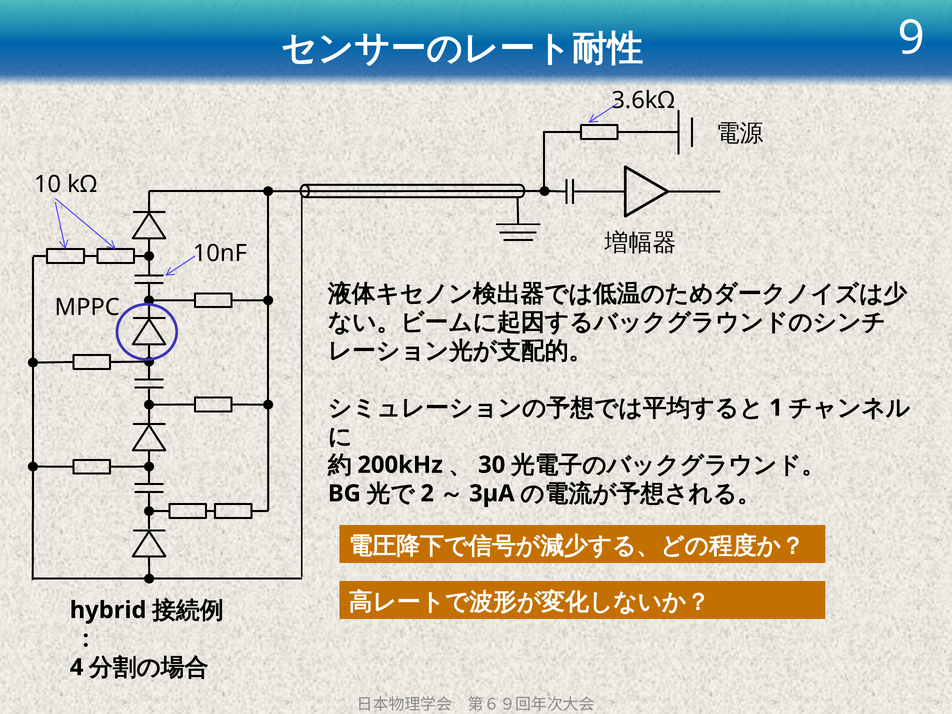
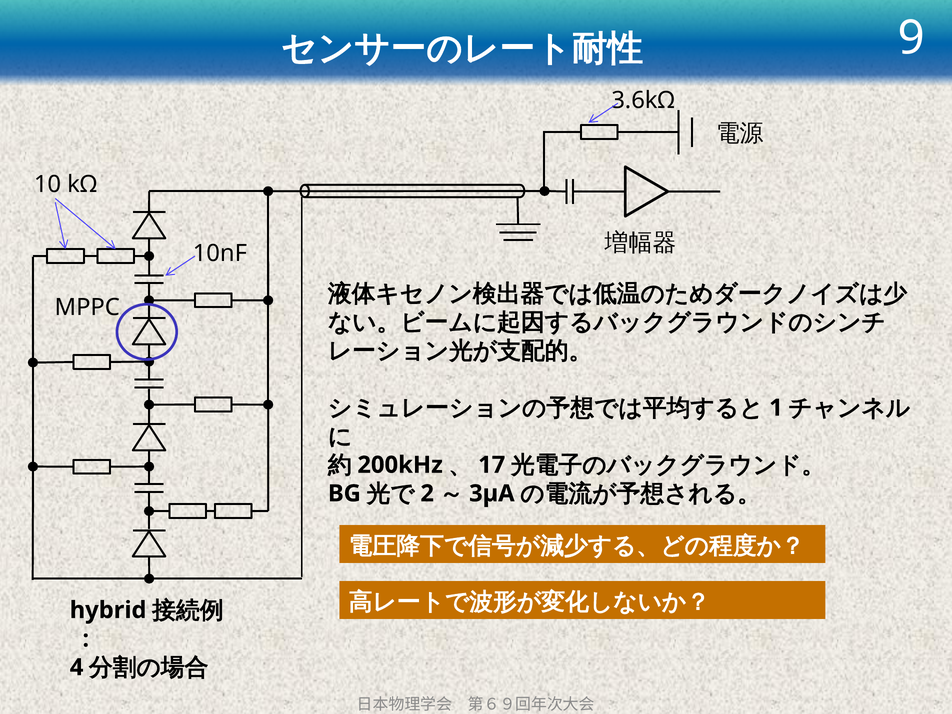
30: 30 -> 17
